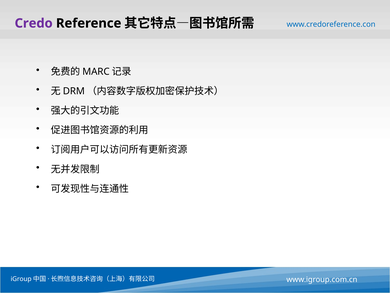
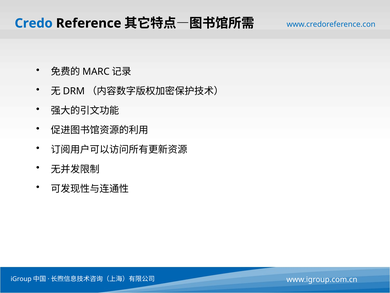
Credo colour: purple -> blue
